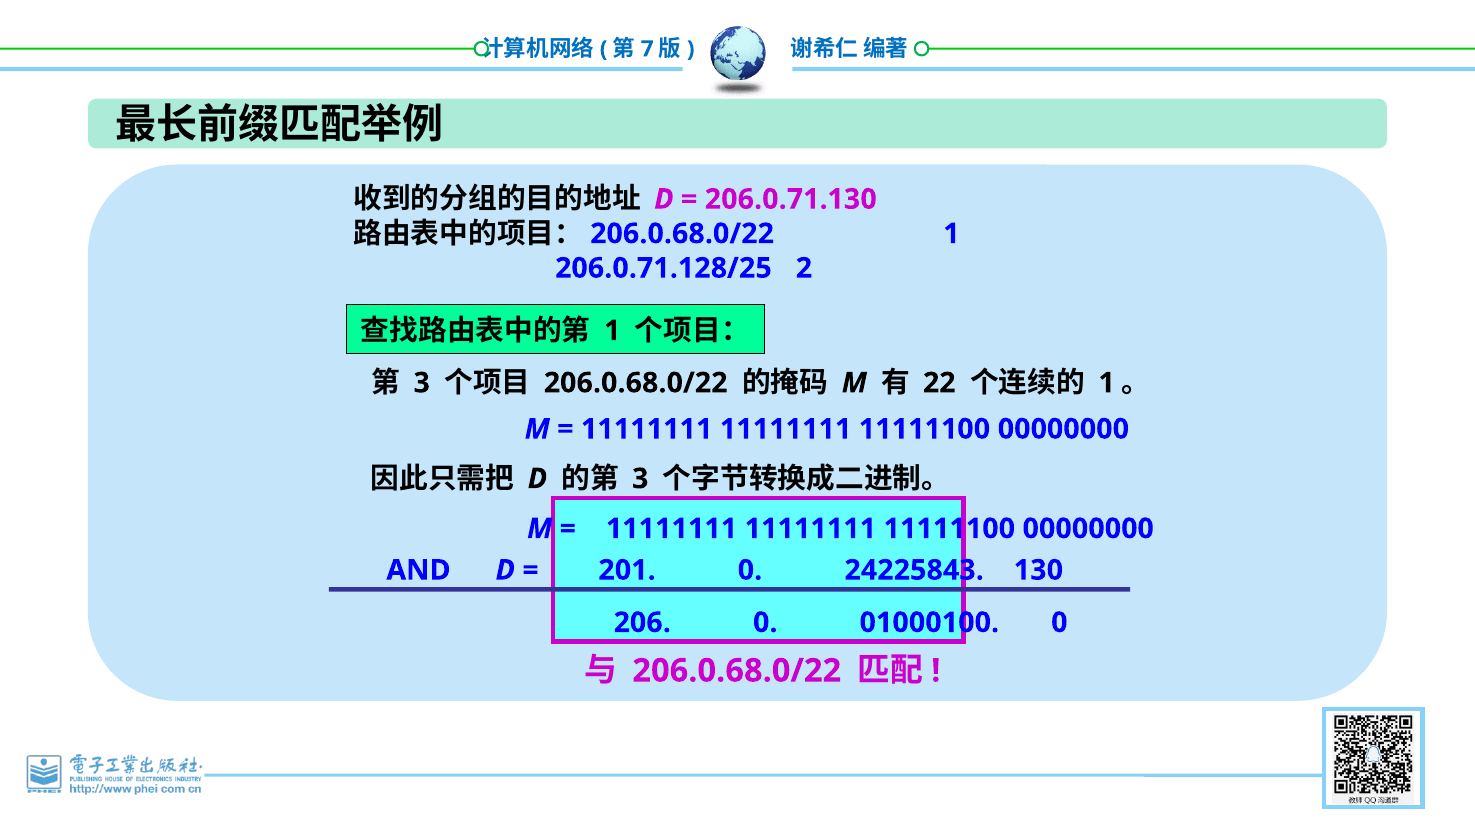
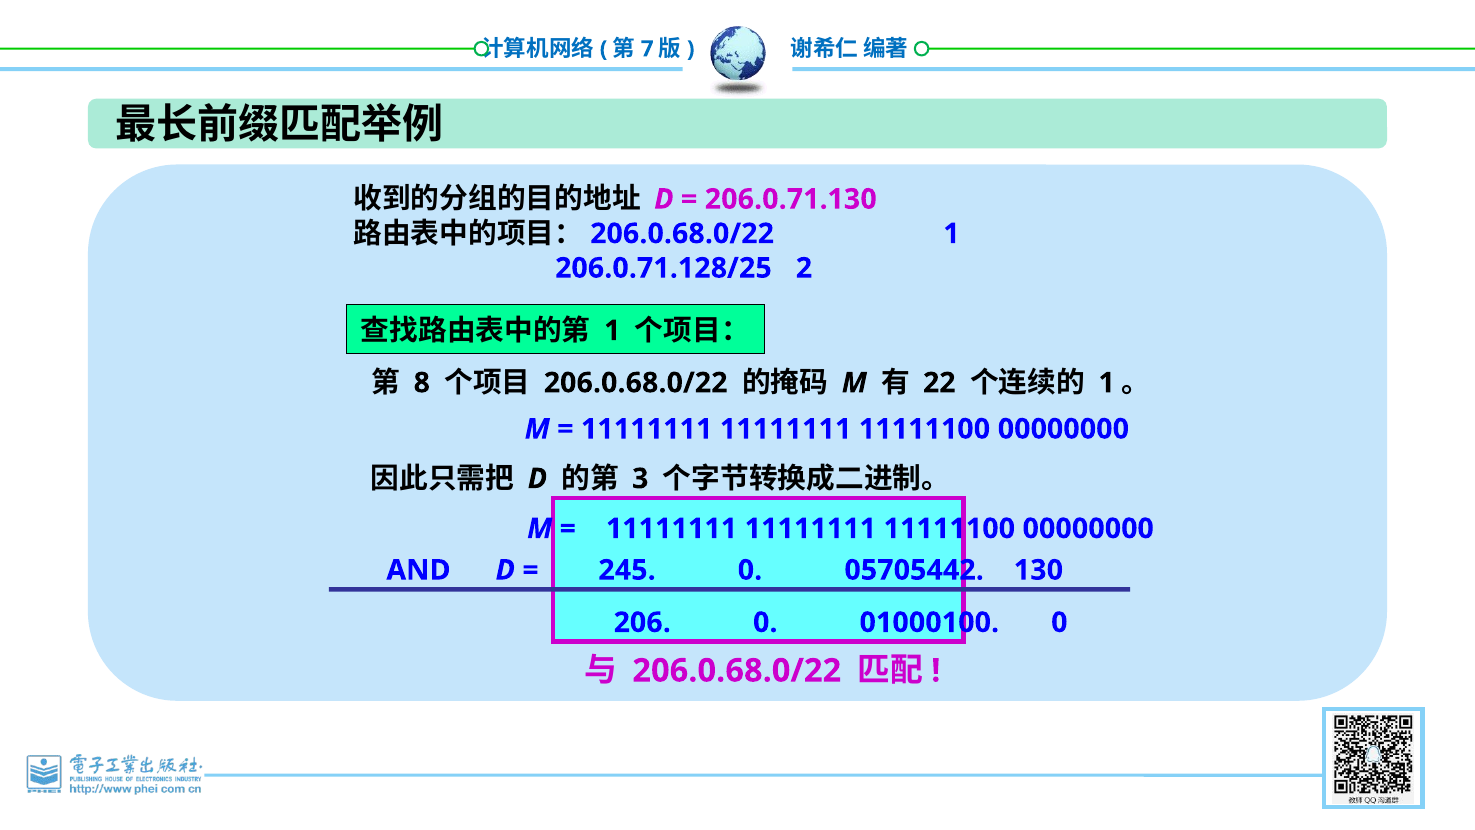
3 at (422, 383): 3 -> 8
201: 201 -> 245
24225843: 24225843 -> 05705442
